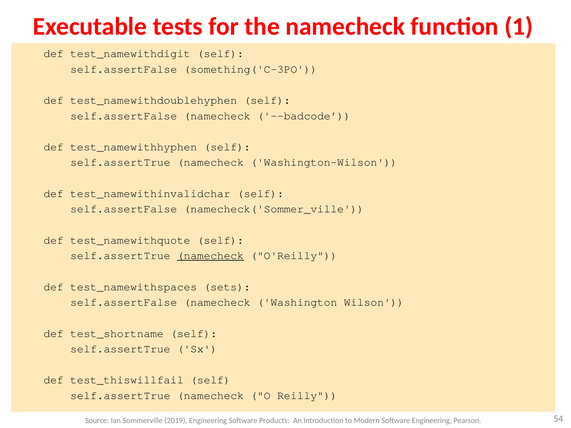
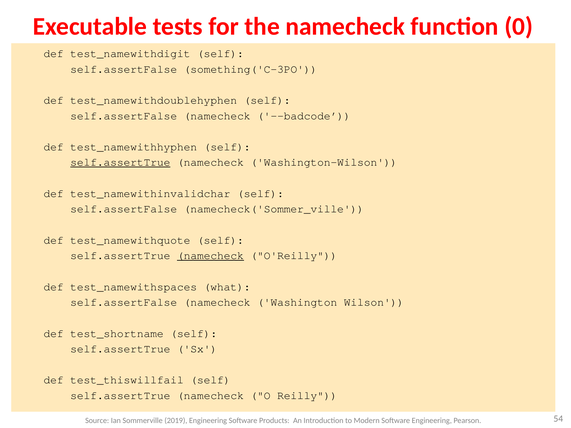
1: 1 -> 0
self.assertTrue at (120, 162) underline: none -> present
sets: sets -> what
